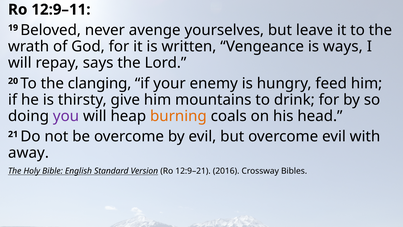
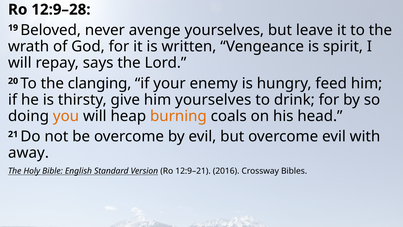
12:9–11: 12:9–11 -> 12:9–28
ways: ways -> spirit
him mountains: mountains -> yourselves
you colour: purple -> orange
